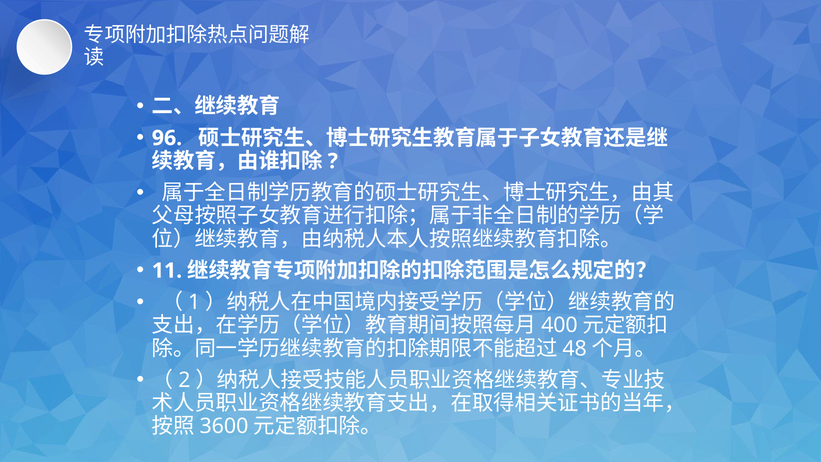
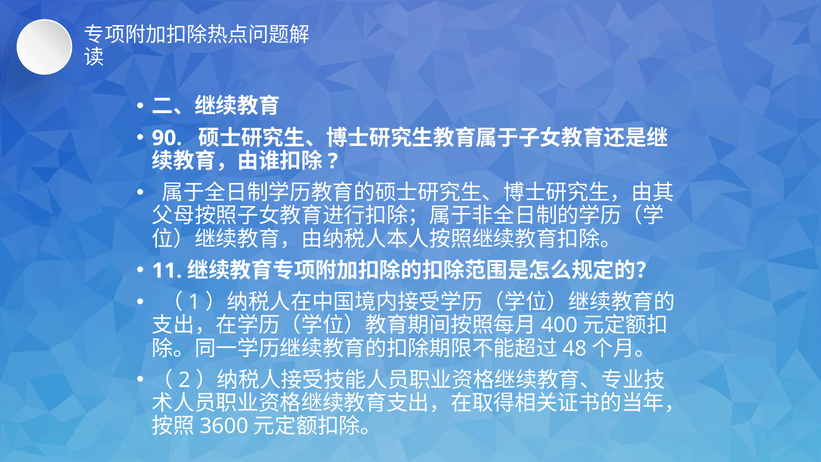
96: 96 -> 90
